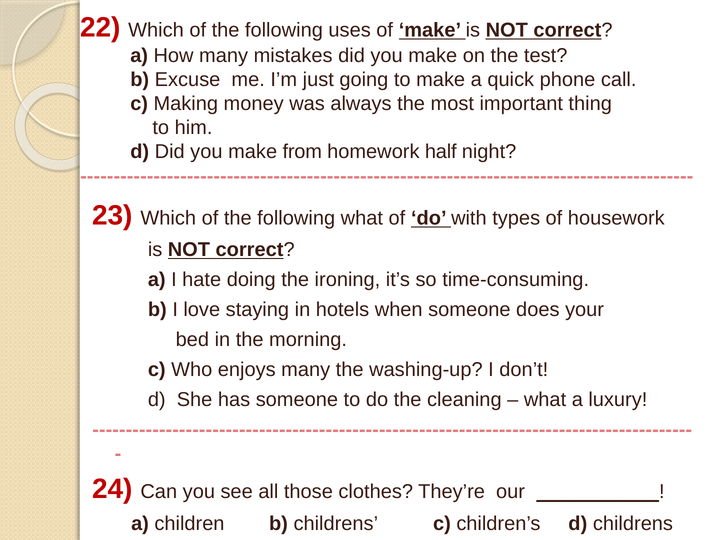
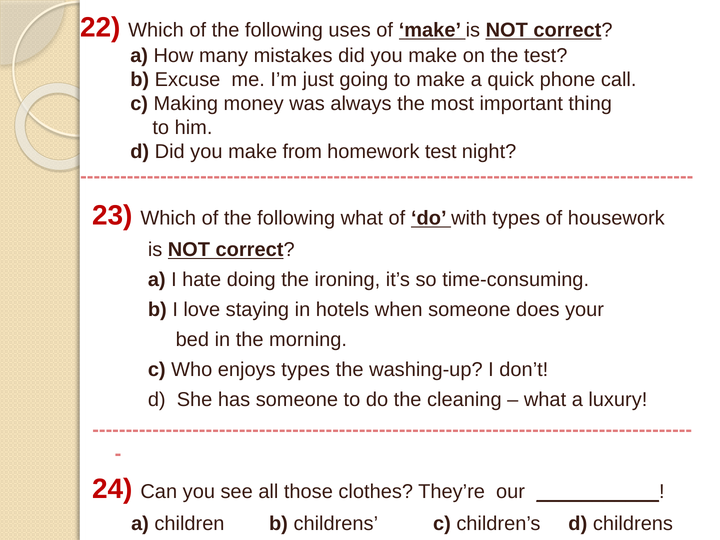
homework half: half -> test
enjoys many: many -> types
